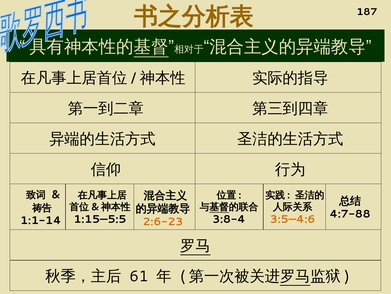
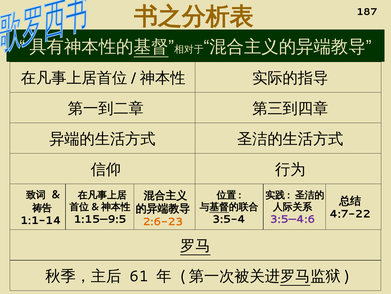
4:7-88: 4:7-88 -> 4:7-22
1:15—5:5: 1:15—5:5 -> 1:15—9:5
3:8-4: 3:8-4 -> 3:5-4
3:5—4:6 colour: orange -> purple
